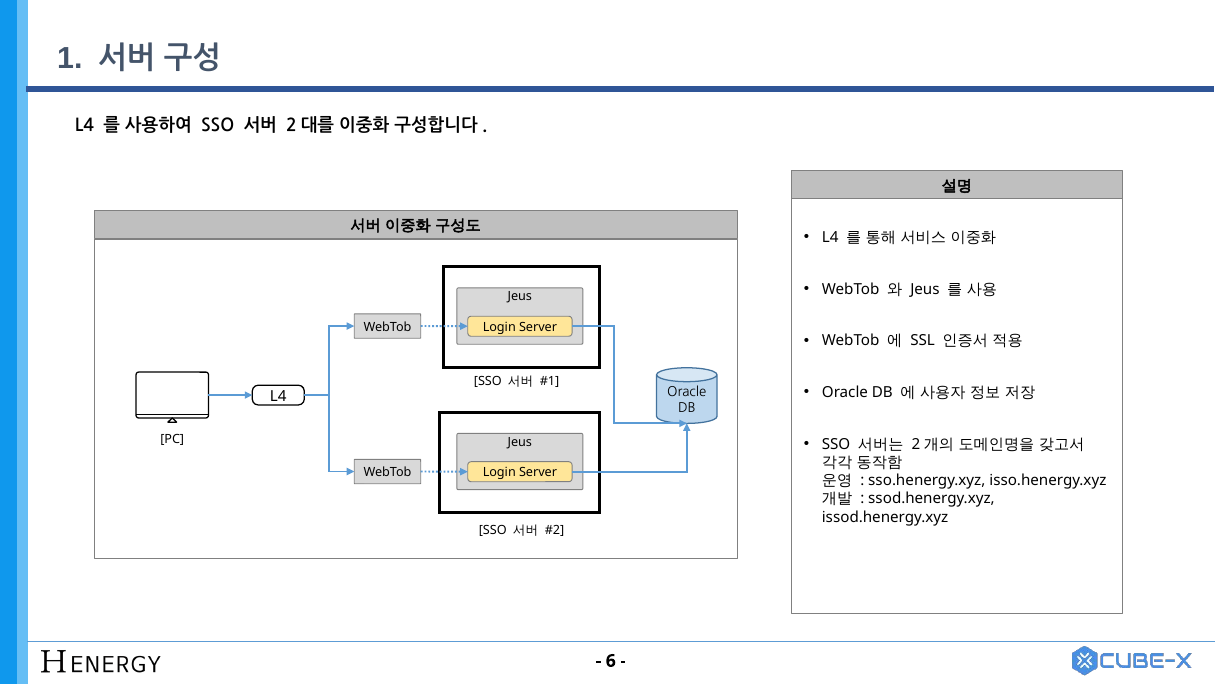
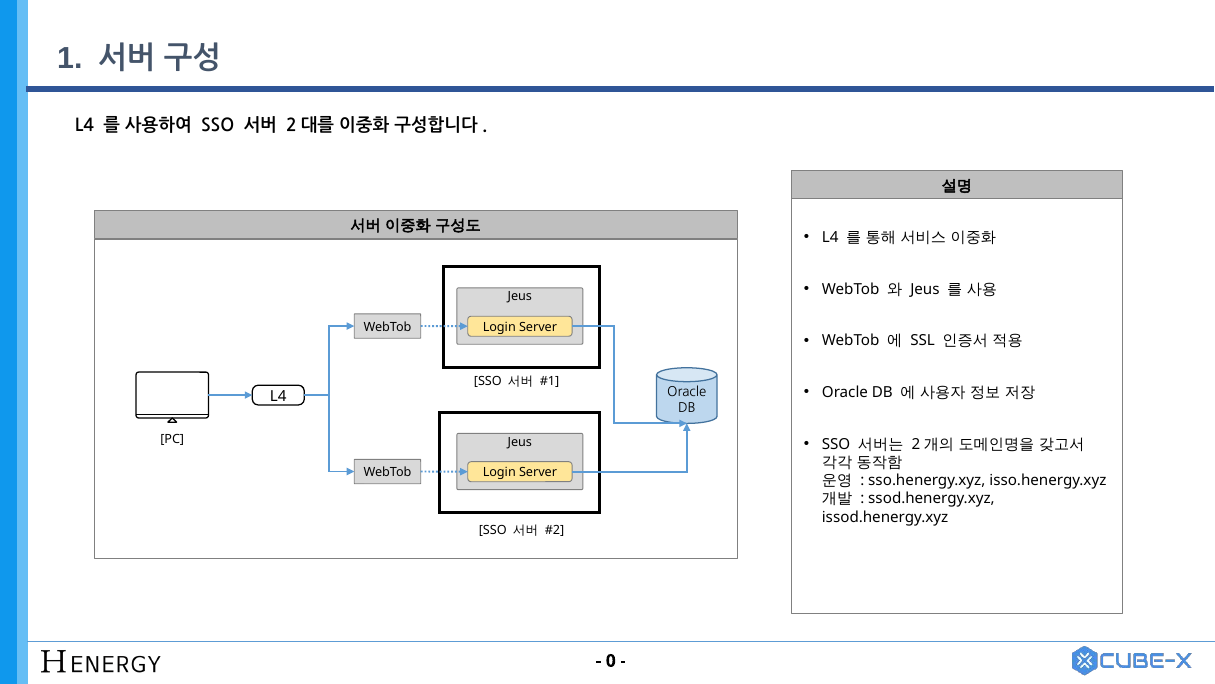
6: 6 -> 0
